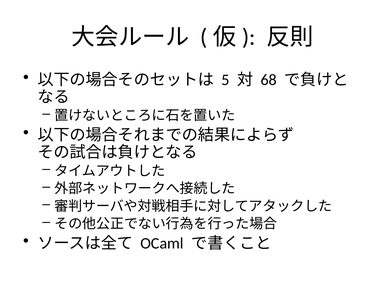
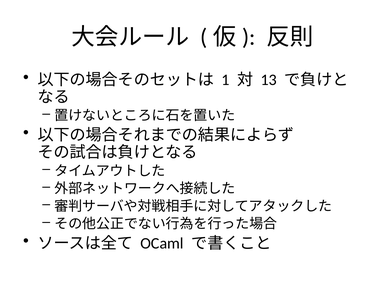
5: 5 -> 1
68: 68 -> 13
